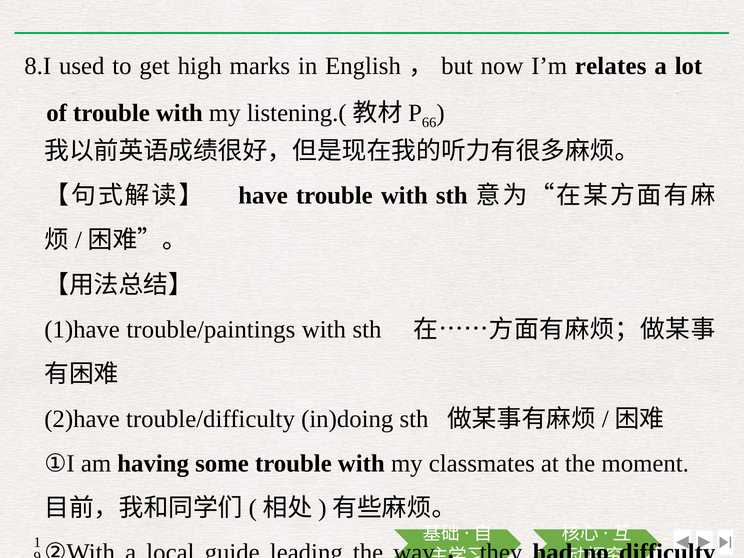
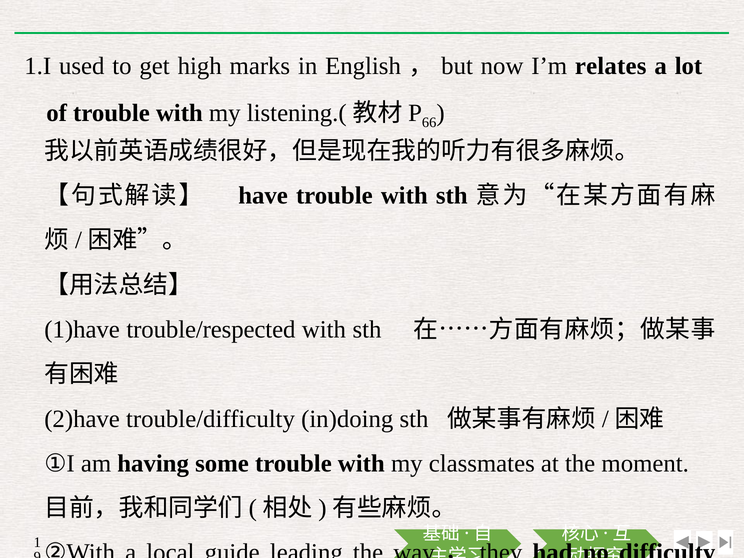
8.I: 8.I -> 1.I
trouble/paintings: trouble/paintings -> trouble/respected
